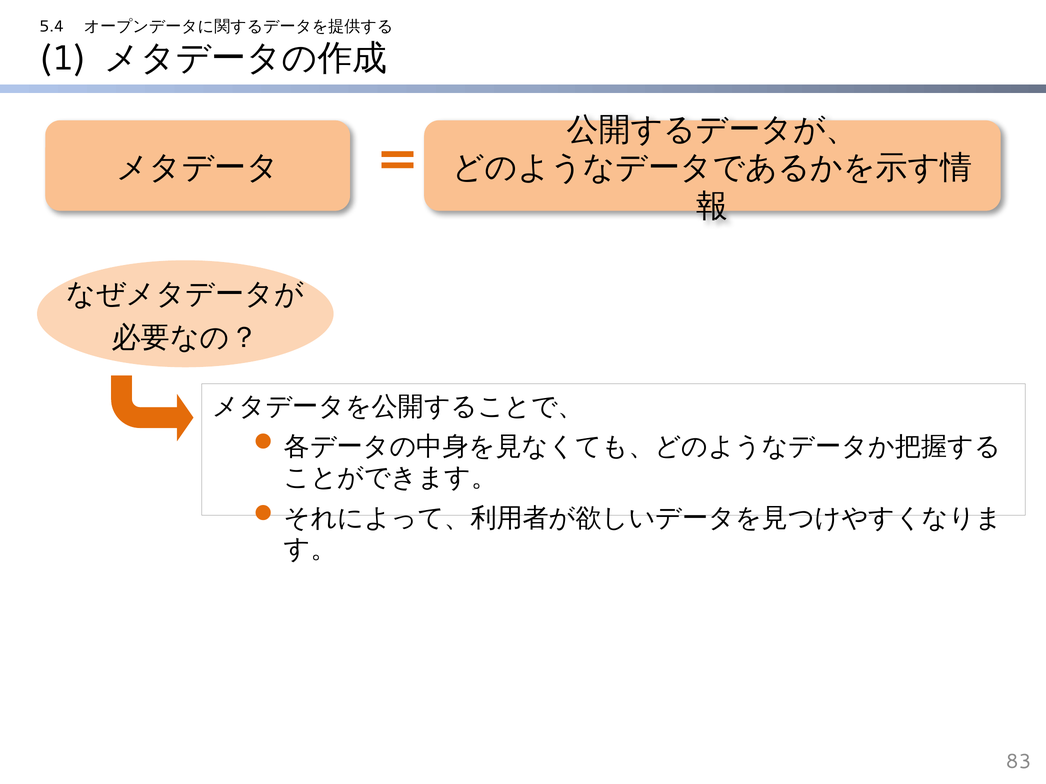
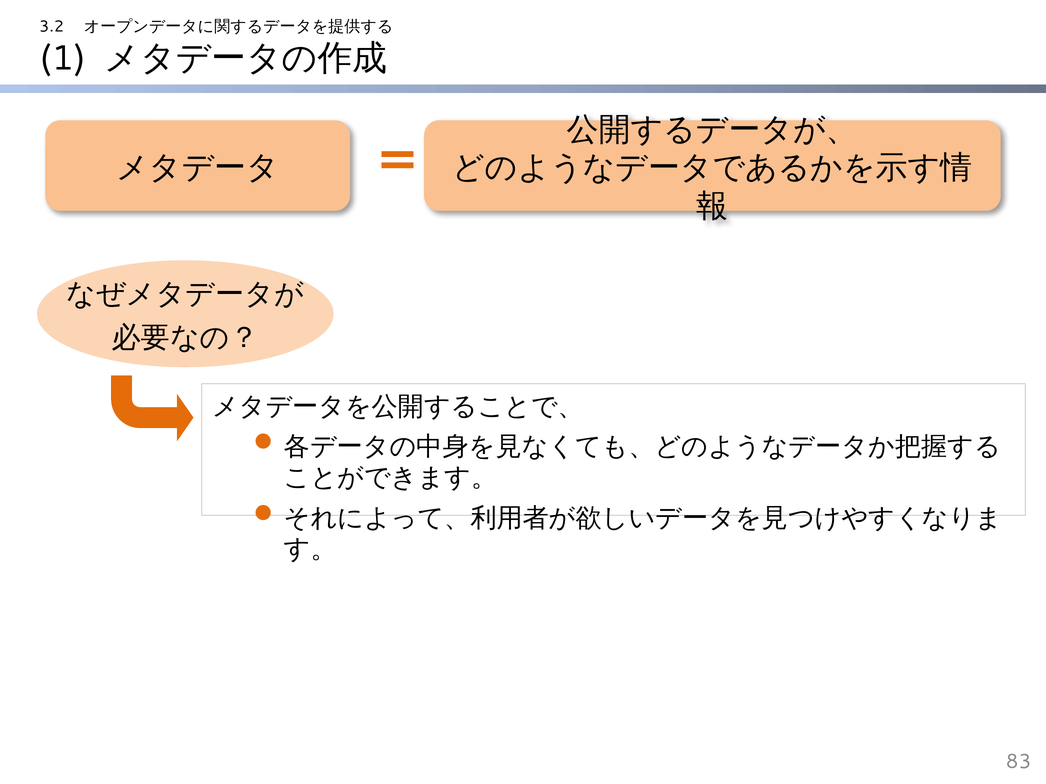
5.4: 5.4 -> 3.2
